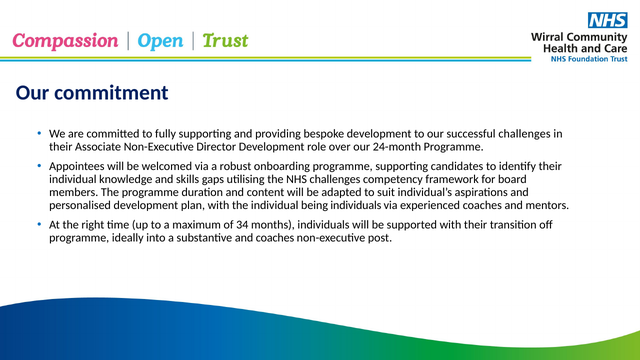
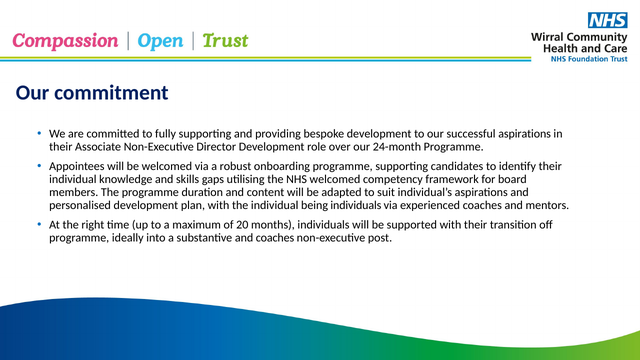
successful challenges: challenges -> aspirations
NHS challenges: challenges -> welcomed
34: 34 -> 20
